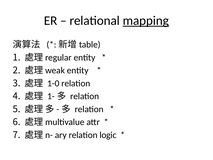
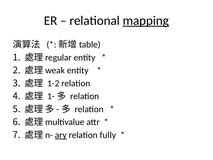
1-0: 1-0 -> 1-2
ary underline: none -> present
logic: logic -> fully
